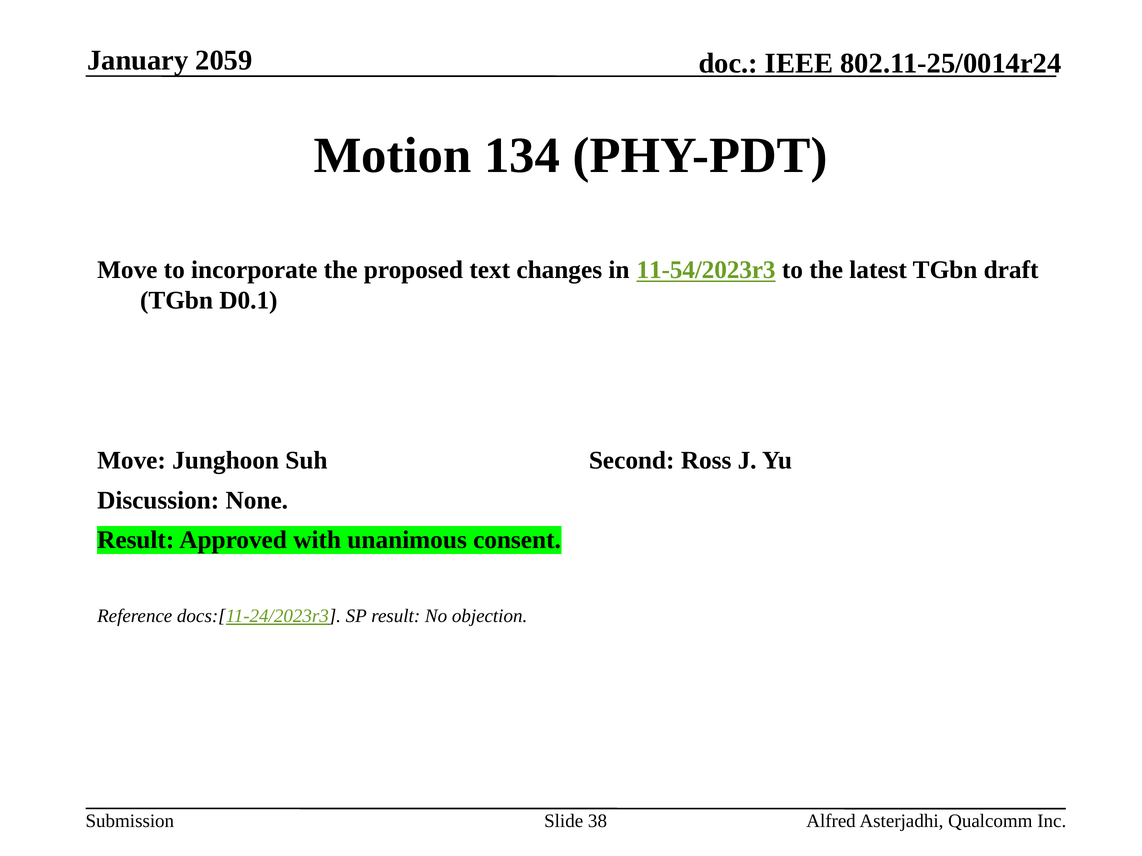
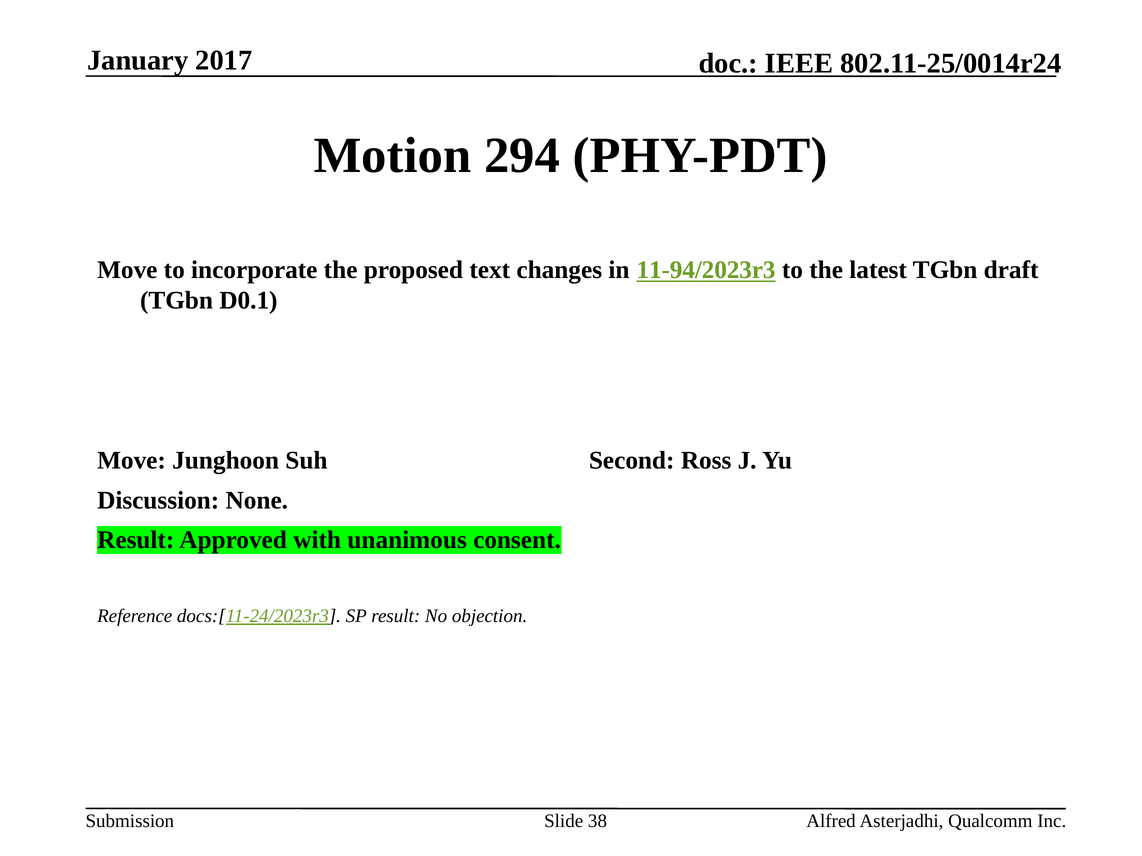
2059: 2059 -> 2017
134: 134 -> 294
11-54/2023r3: 11-54/2023r3 -> 11-94/2023r3
